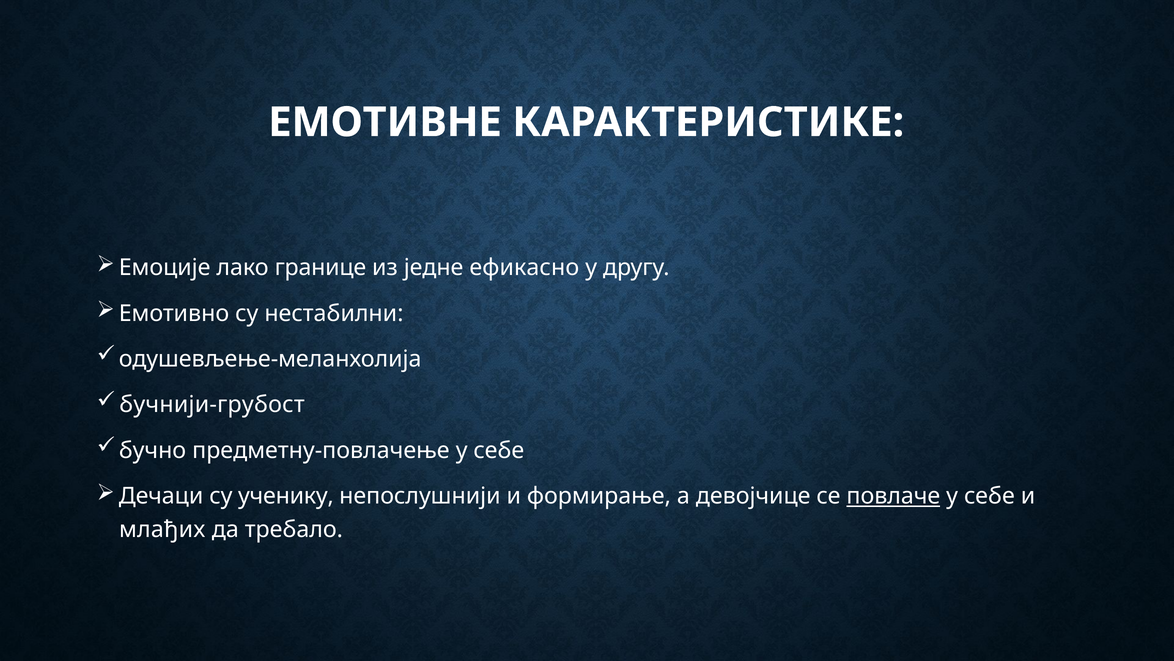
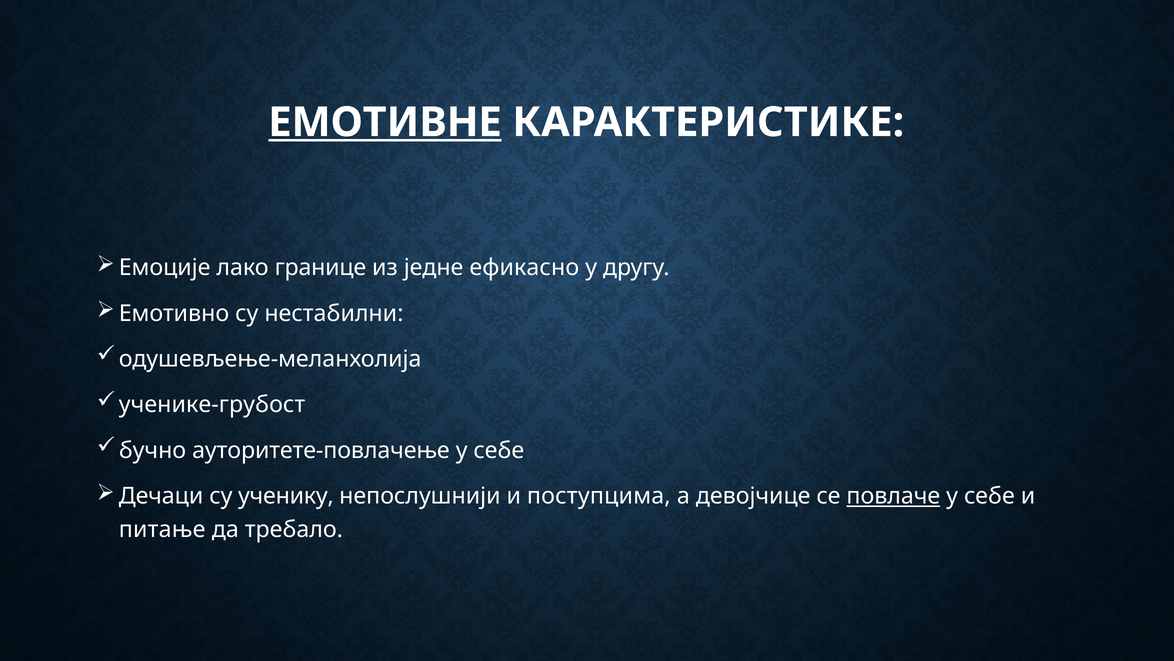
ЕМОТИВНЕ underline: none -> present
бучнији-грубост: бучнији-грубост -> ученике-грубост
предметну-повлачење: предметну-повлачење -> ауторитете-повлачење
формирање: формирање -> поступцима
млађих: млађих -> питање
